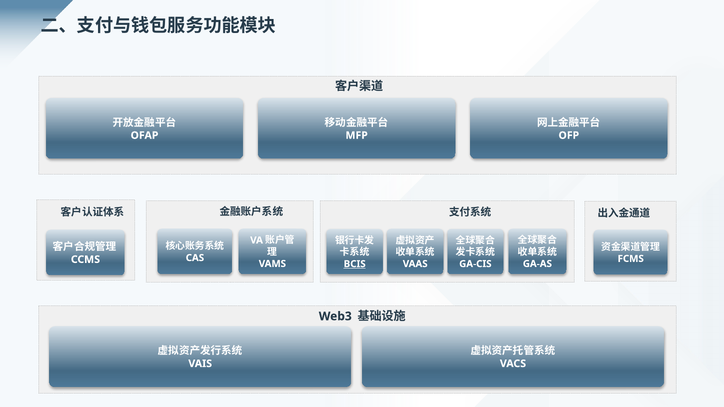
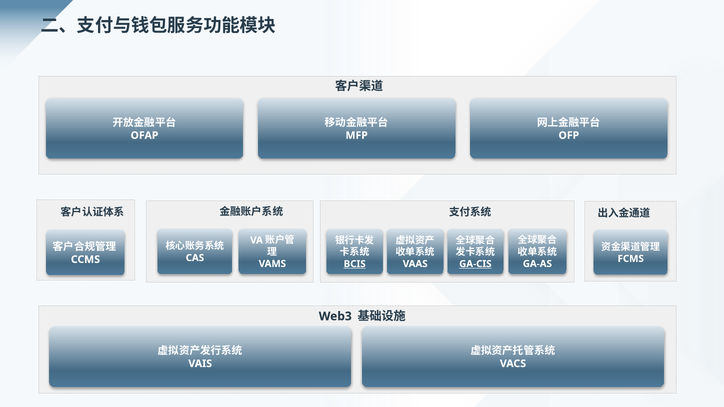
GA-CIS underline: none -> present
